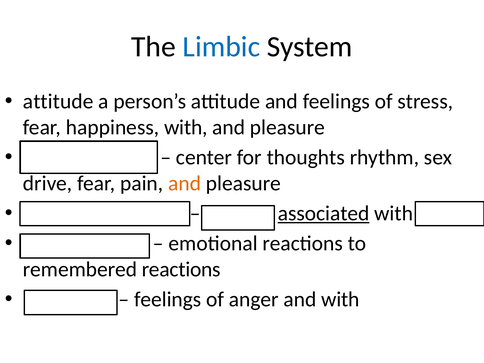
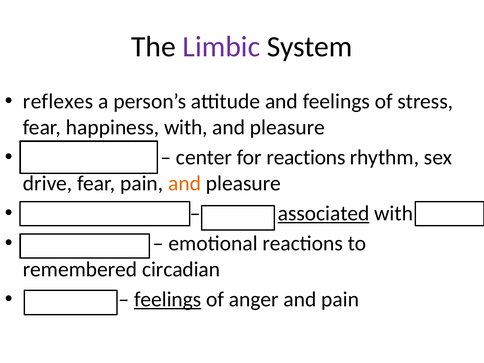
Limbic colour: blue -> purple
attitude at (58, 102): attitude -> reflexes
for thoughts: thoughts -> reactions
remembered reactions: reactions -> circadian
feelings at (168, 299) underline: none -> present
and with: with -> pain
